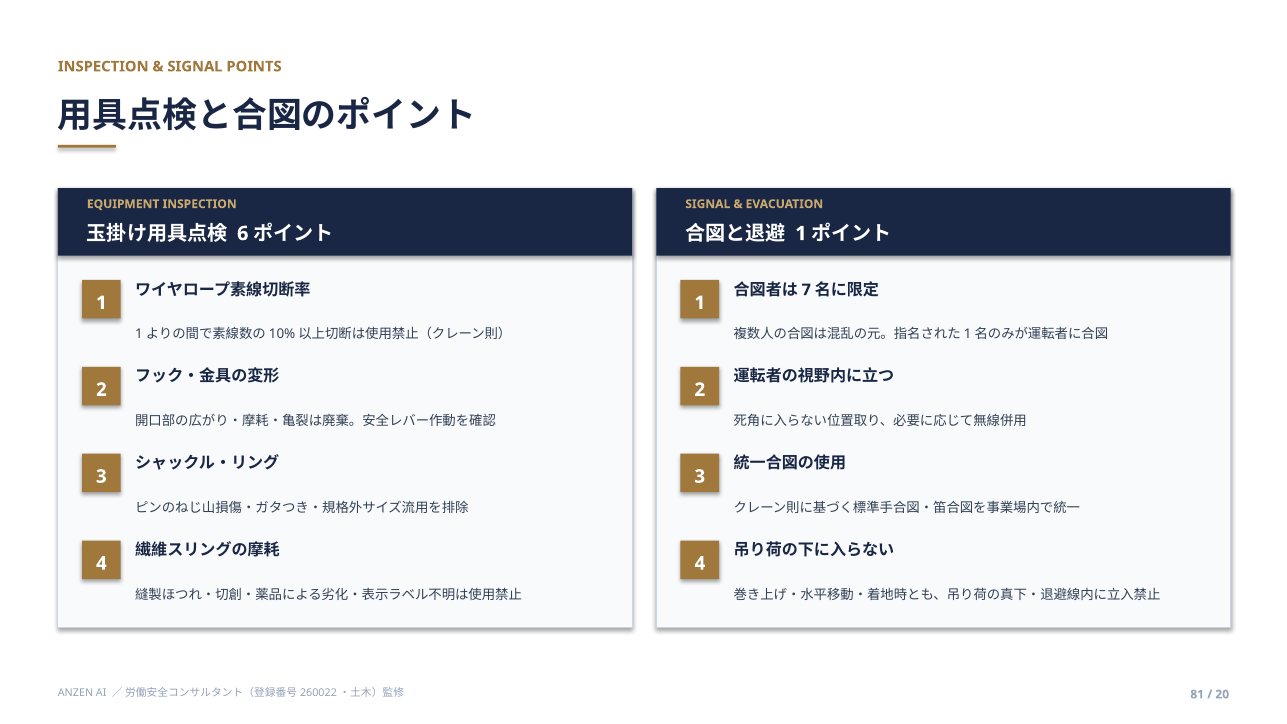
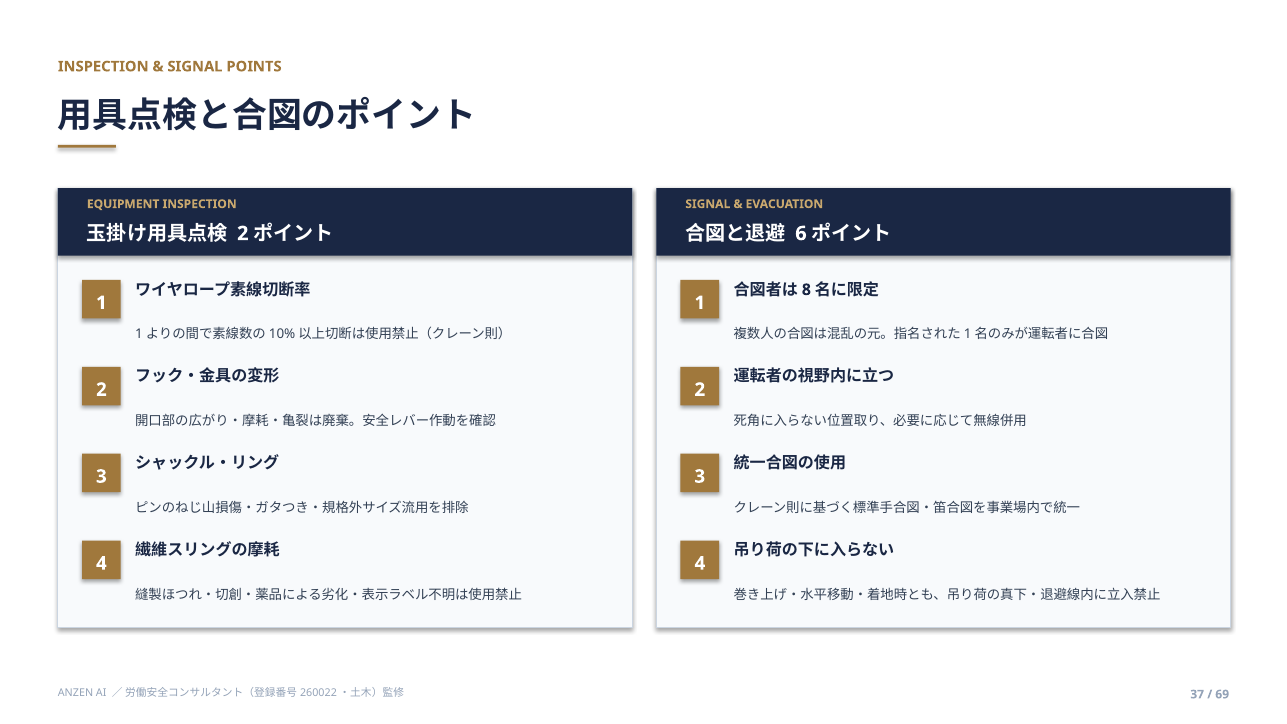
6 at (243, 234): 6 -> 2
1 at (801, 234): 1 -> 6
7: 7 -> 8
81: 81 -> 37
20: 20 -> 69
